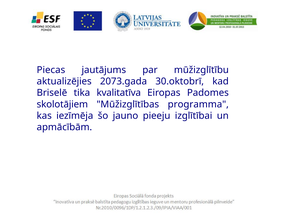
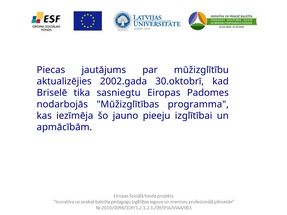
2073.gada: 2073.gada -> 2002.gada
kvalitatīva: kvalitatīva -> sasniegtu
skolotājiem: skolotājiem -> nodarbojās
